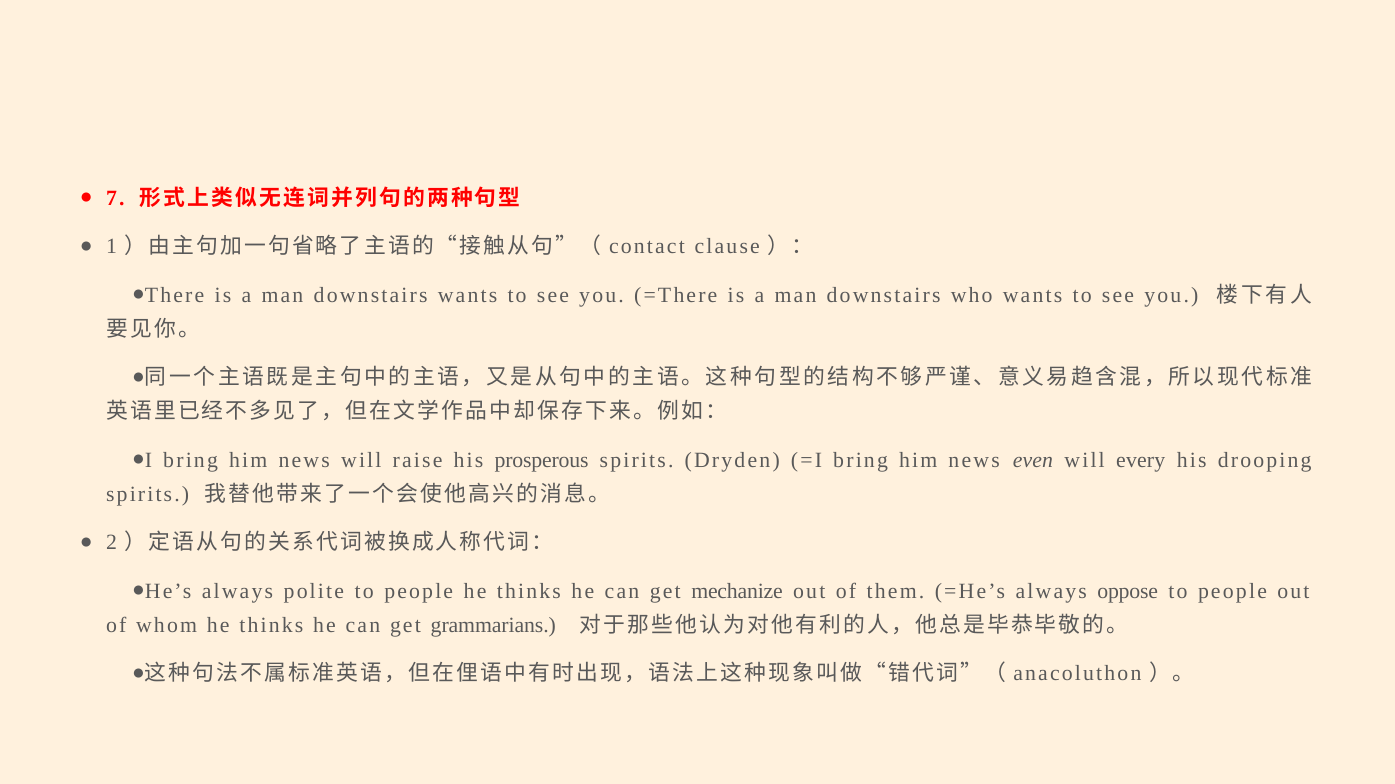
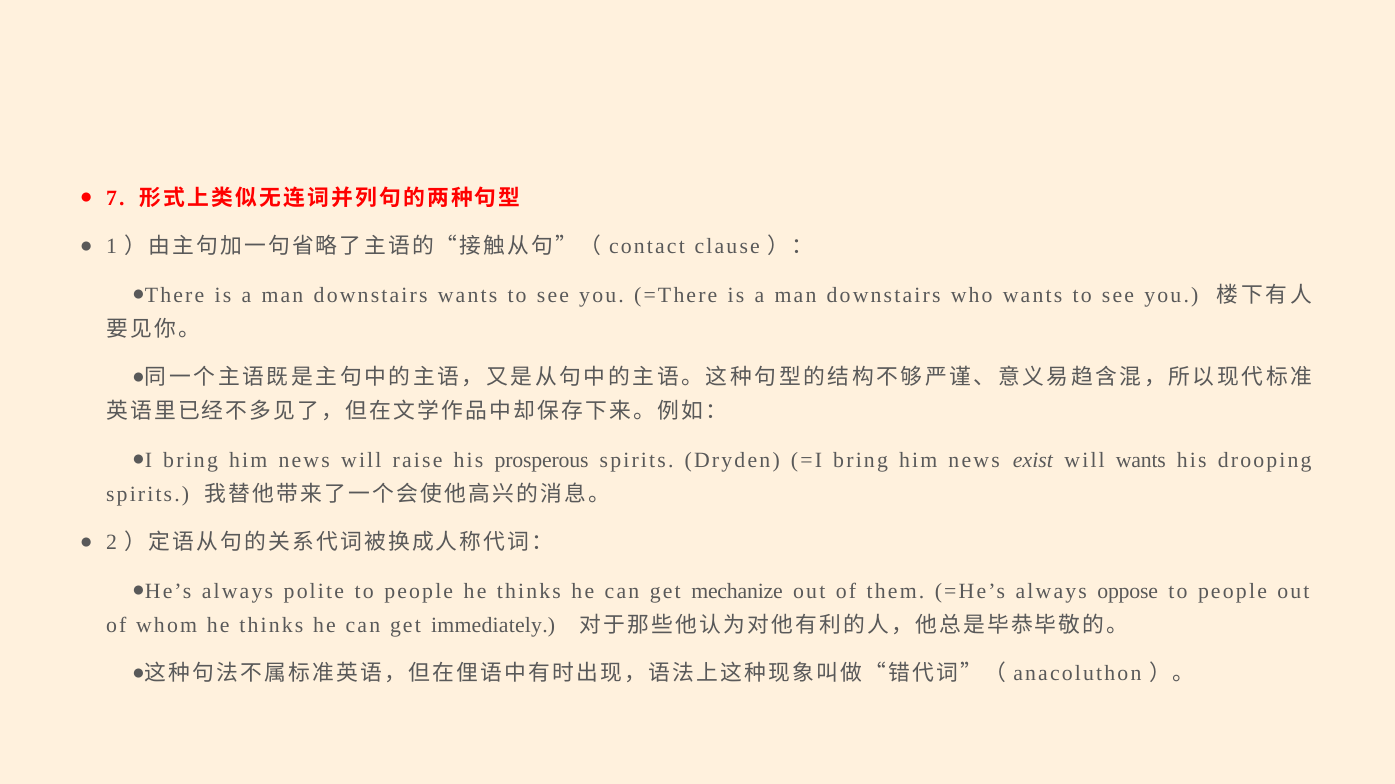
even: even -> exist
will every: every -> wants
grammarians: grammarians -> immediately
